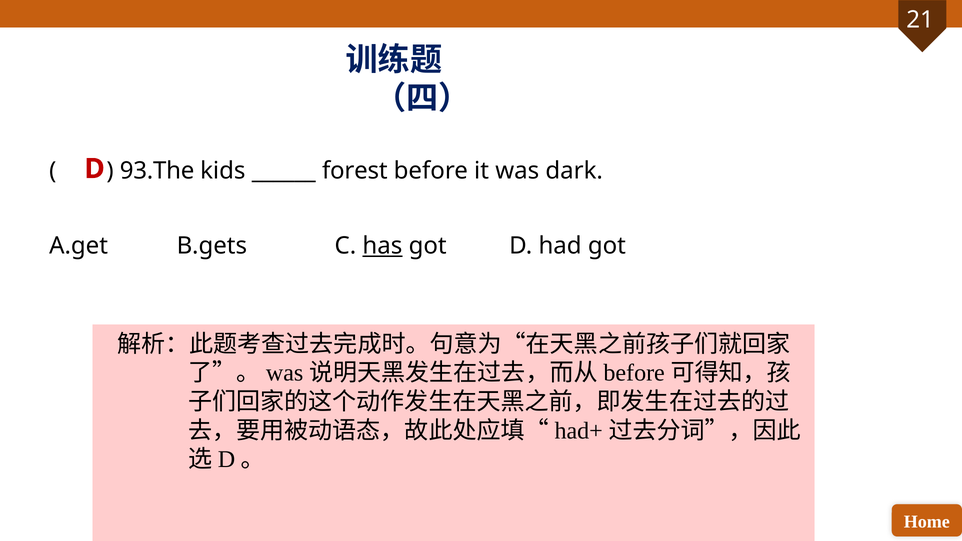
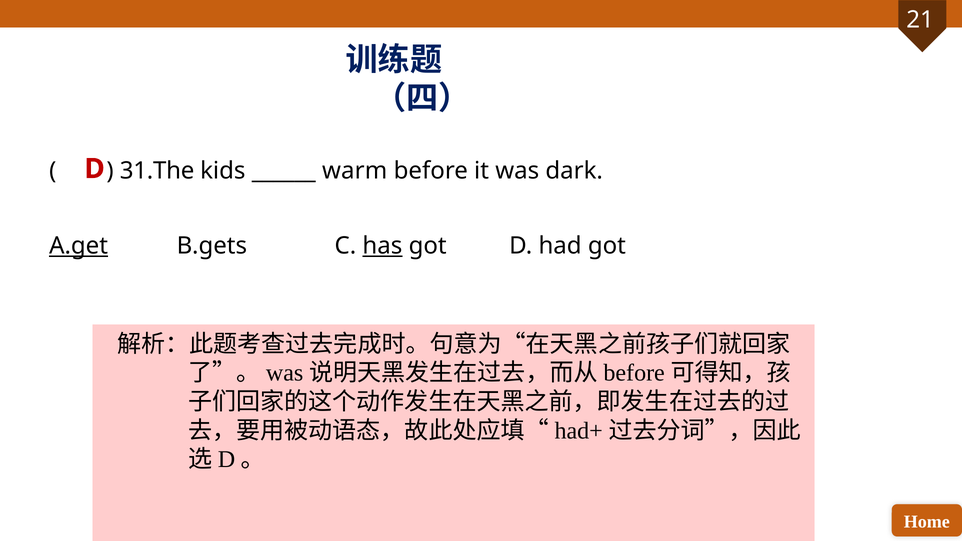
93.The: 93.The -> 31.The
forest: forest -> warm
A.get underline: none -> present
